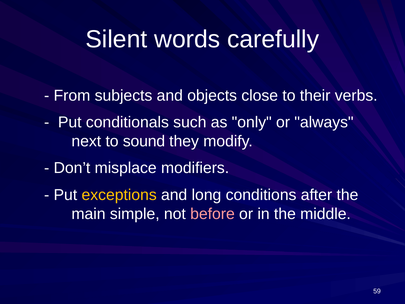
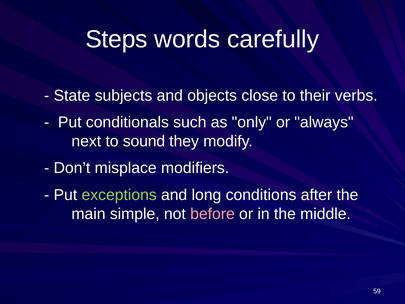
Silent: Silent -> Steps
From: From -> State
exceptions colour: yellow -> light green
